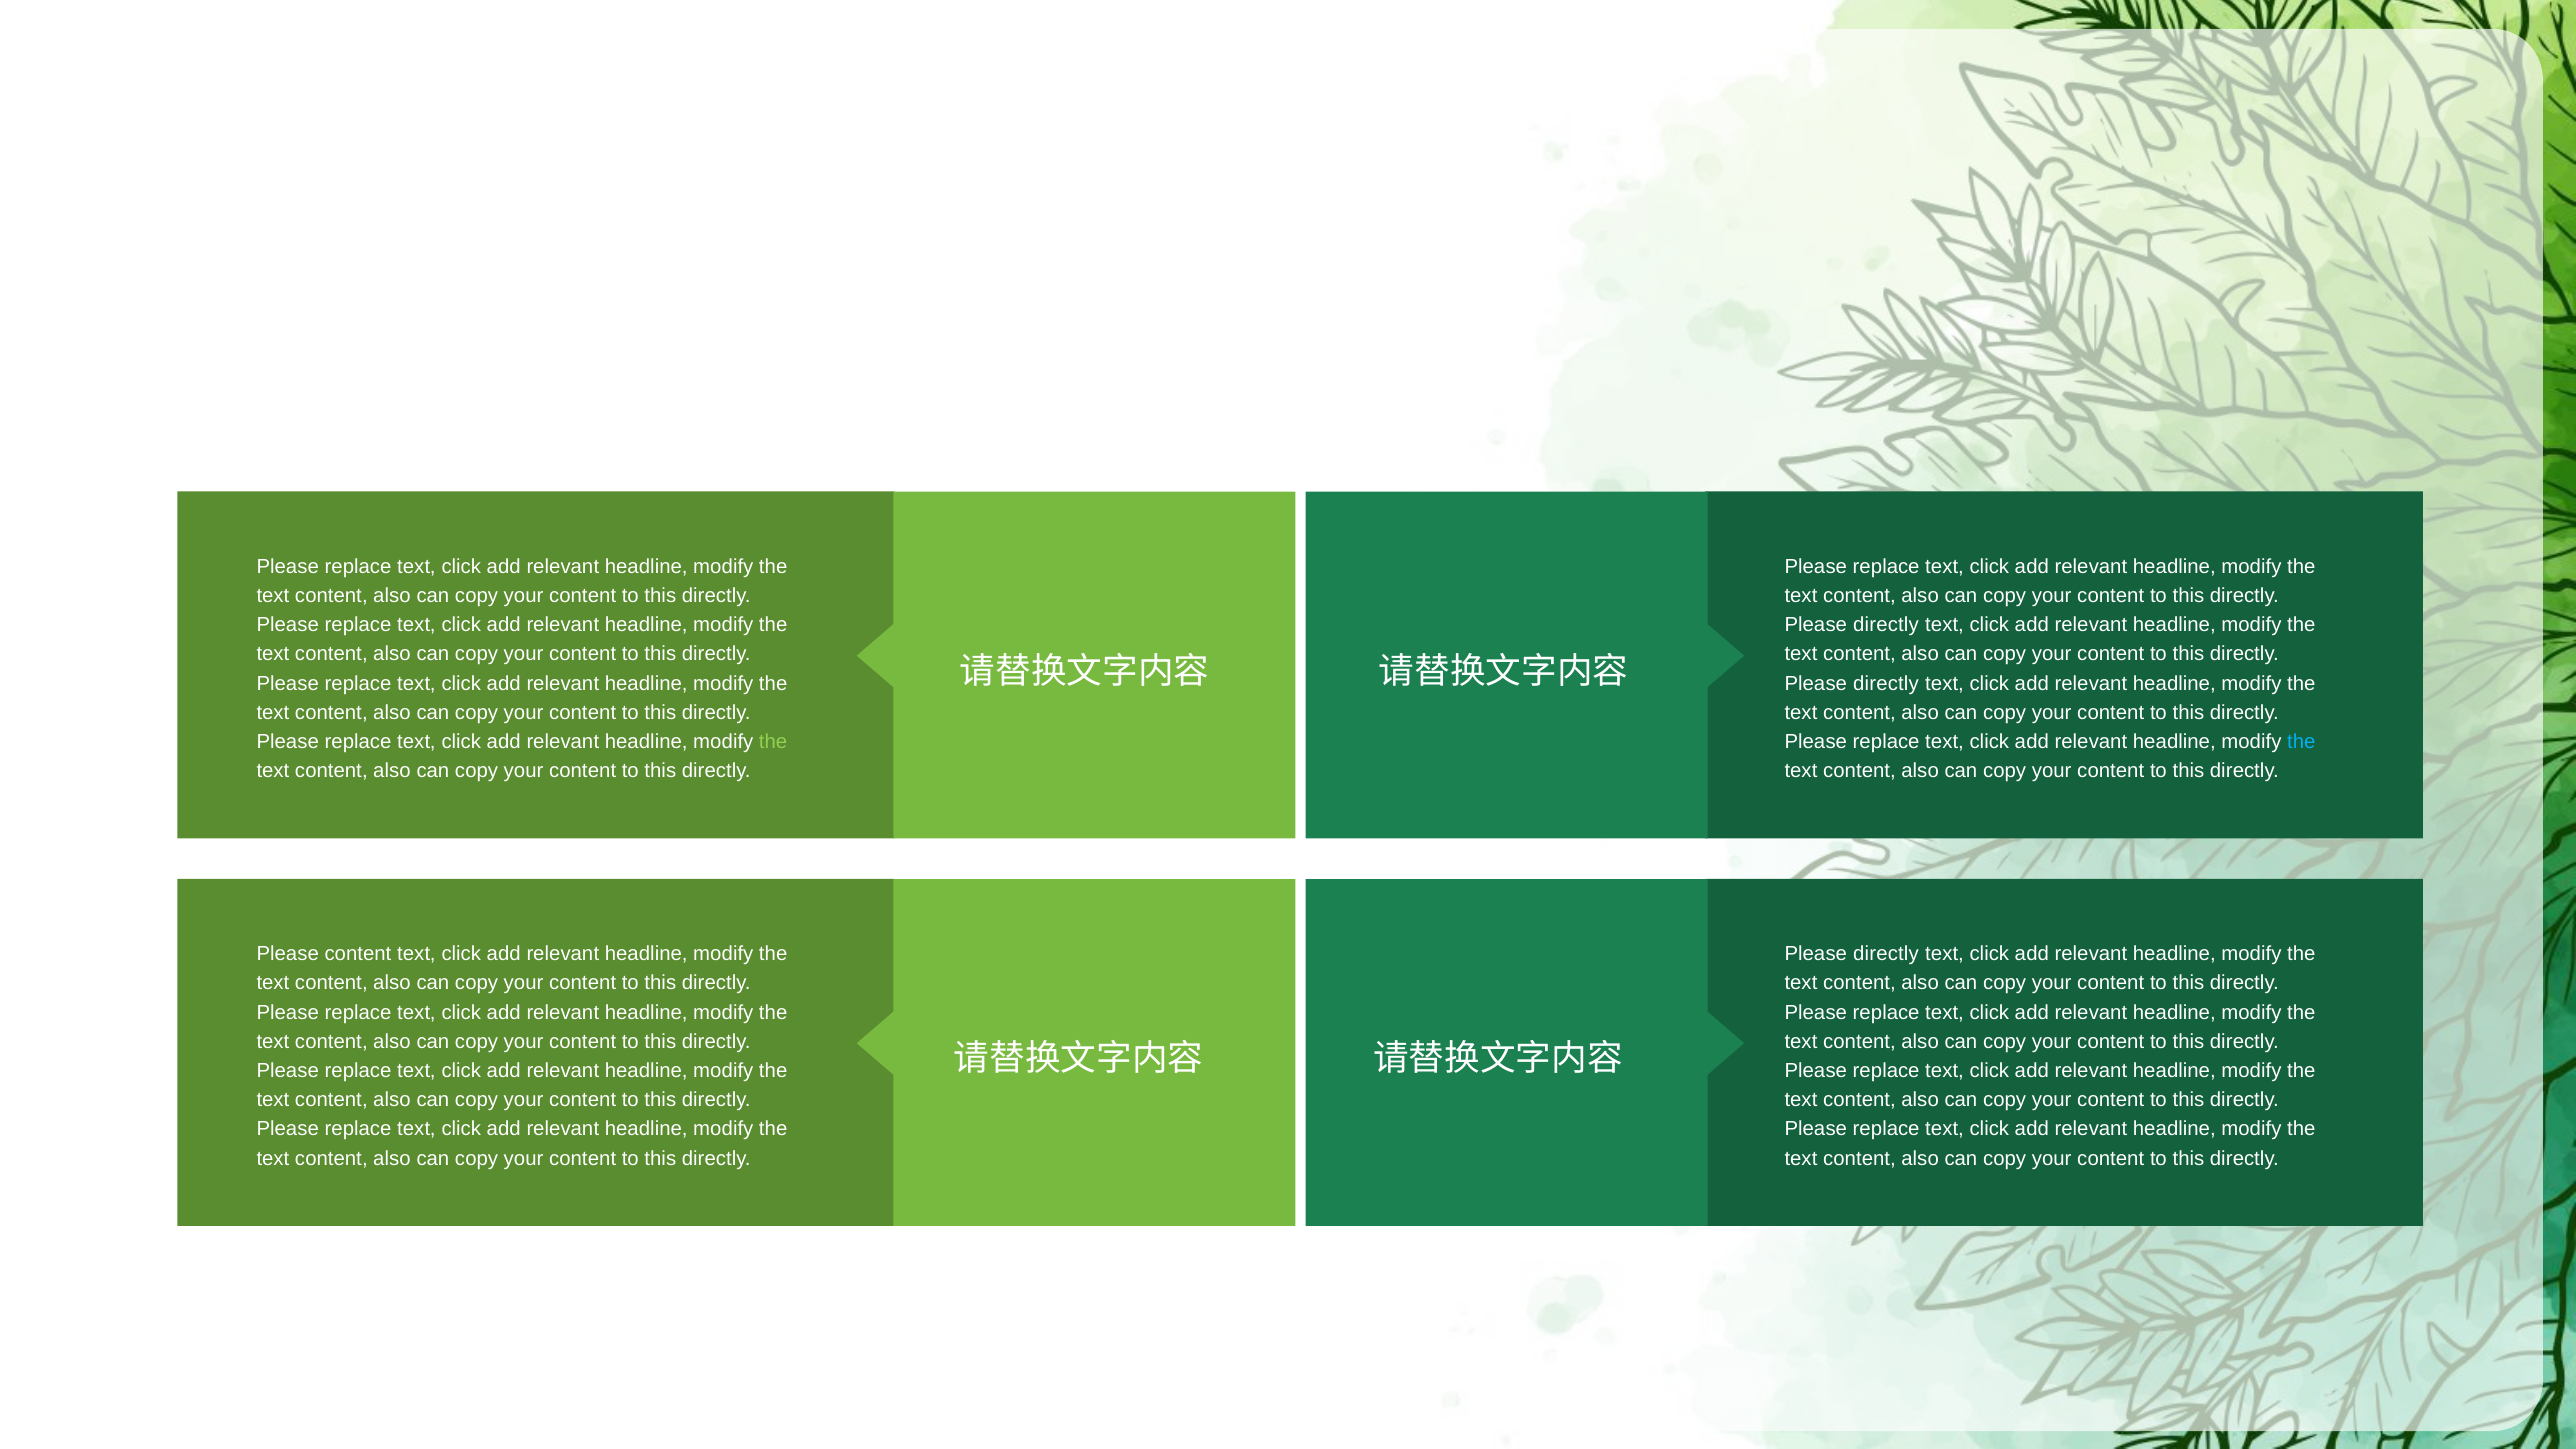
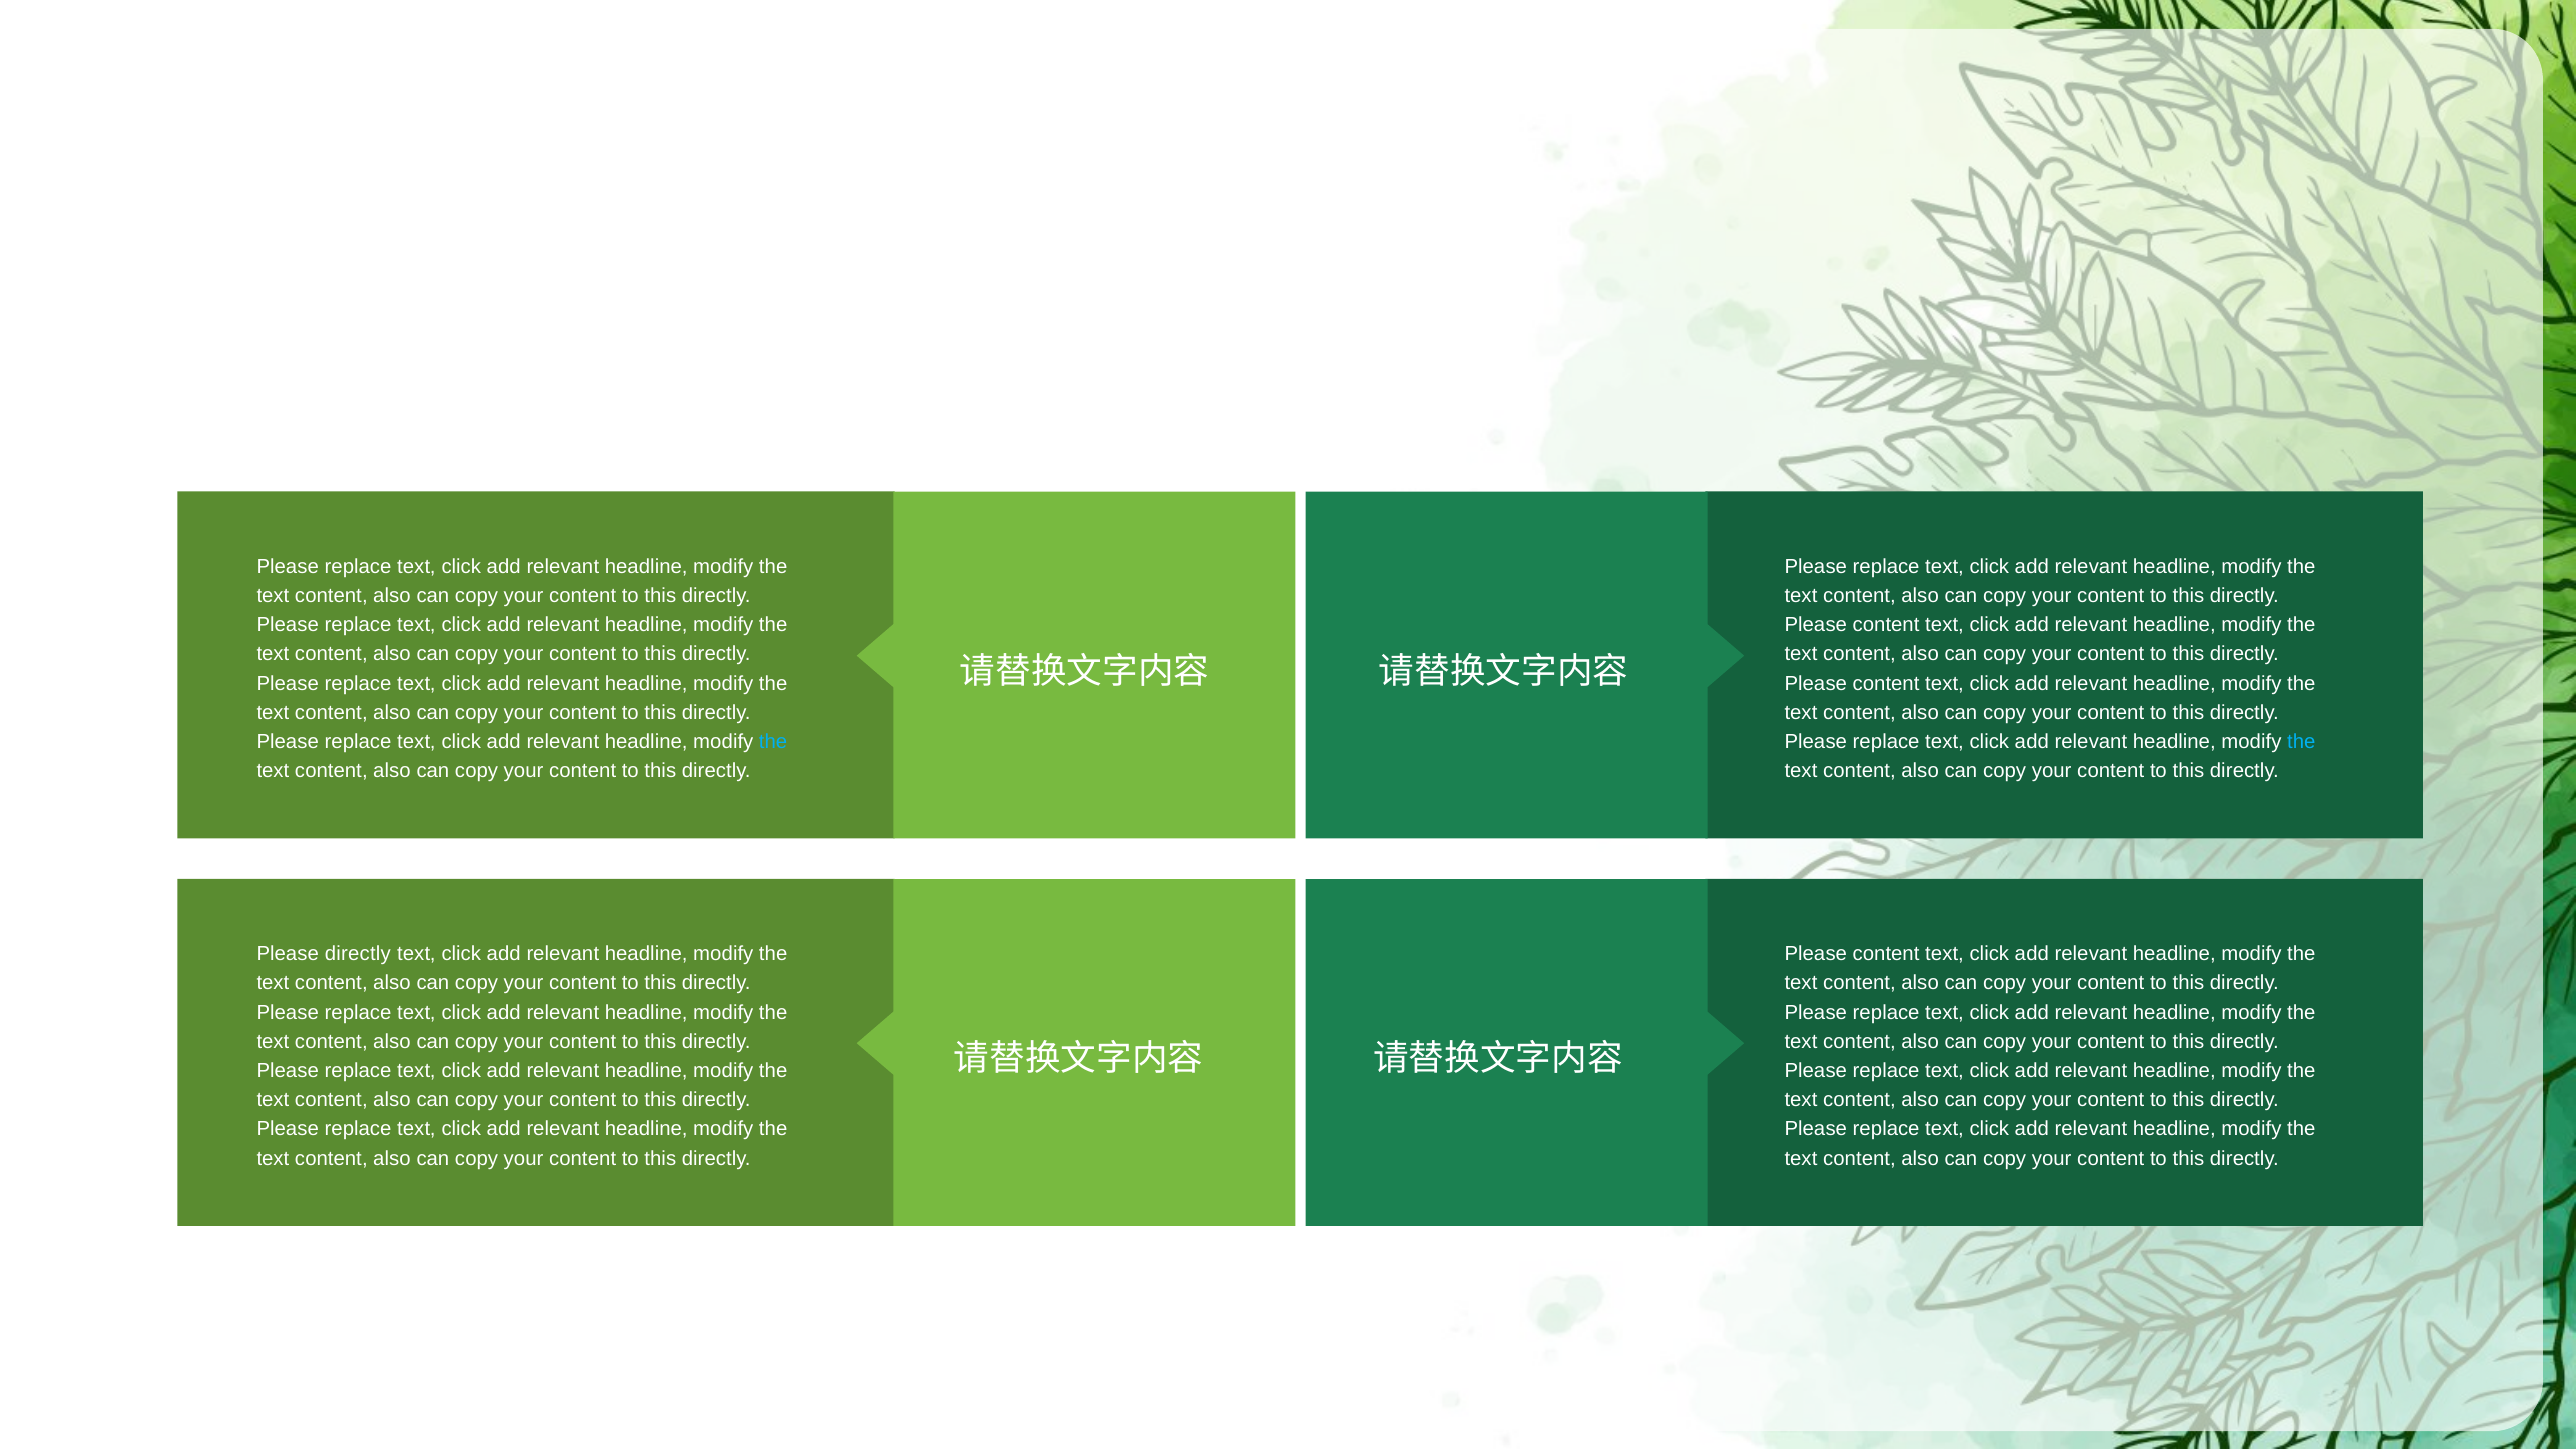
directly at (1886, 625): directly -> content
directly at (1886, 683): directly -> content
the at (773, 742) colour: light green -> light blue
Please content: content -> directly
directly at (1886, 954): directly -> content
